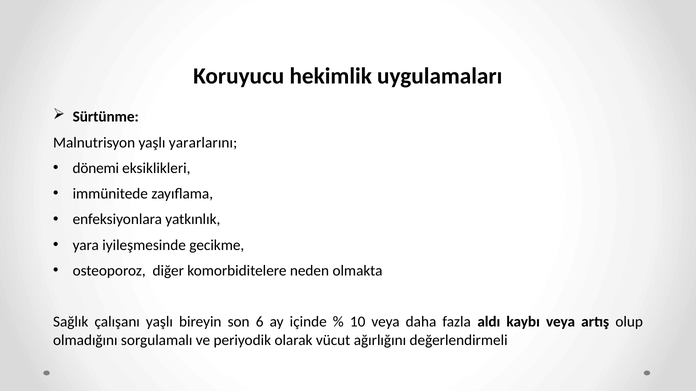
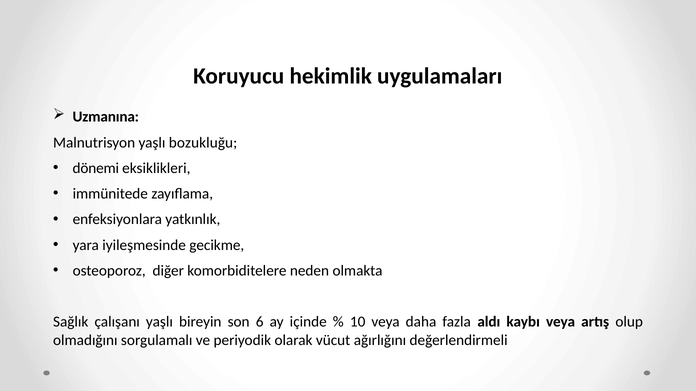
Sürtünme: Sürtünme -> Uzmanına
yararlarını: yararlarını -> bozukluğu
